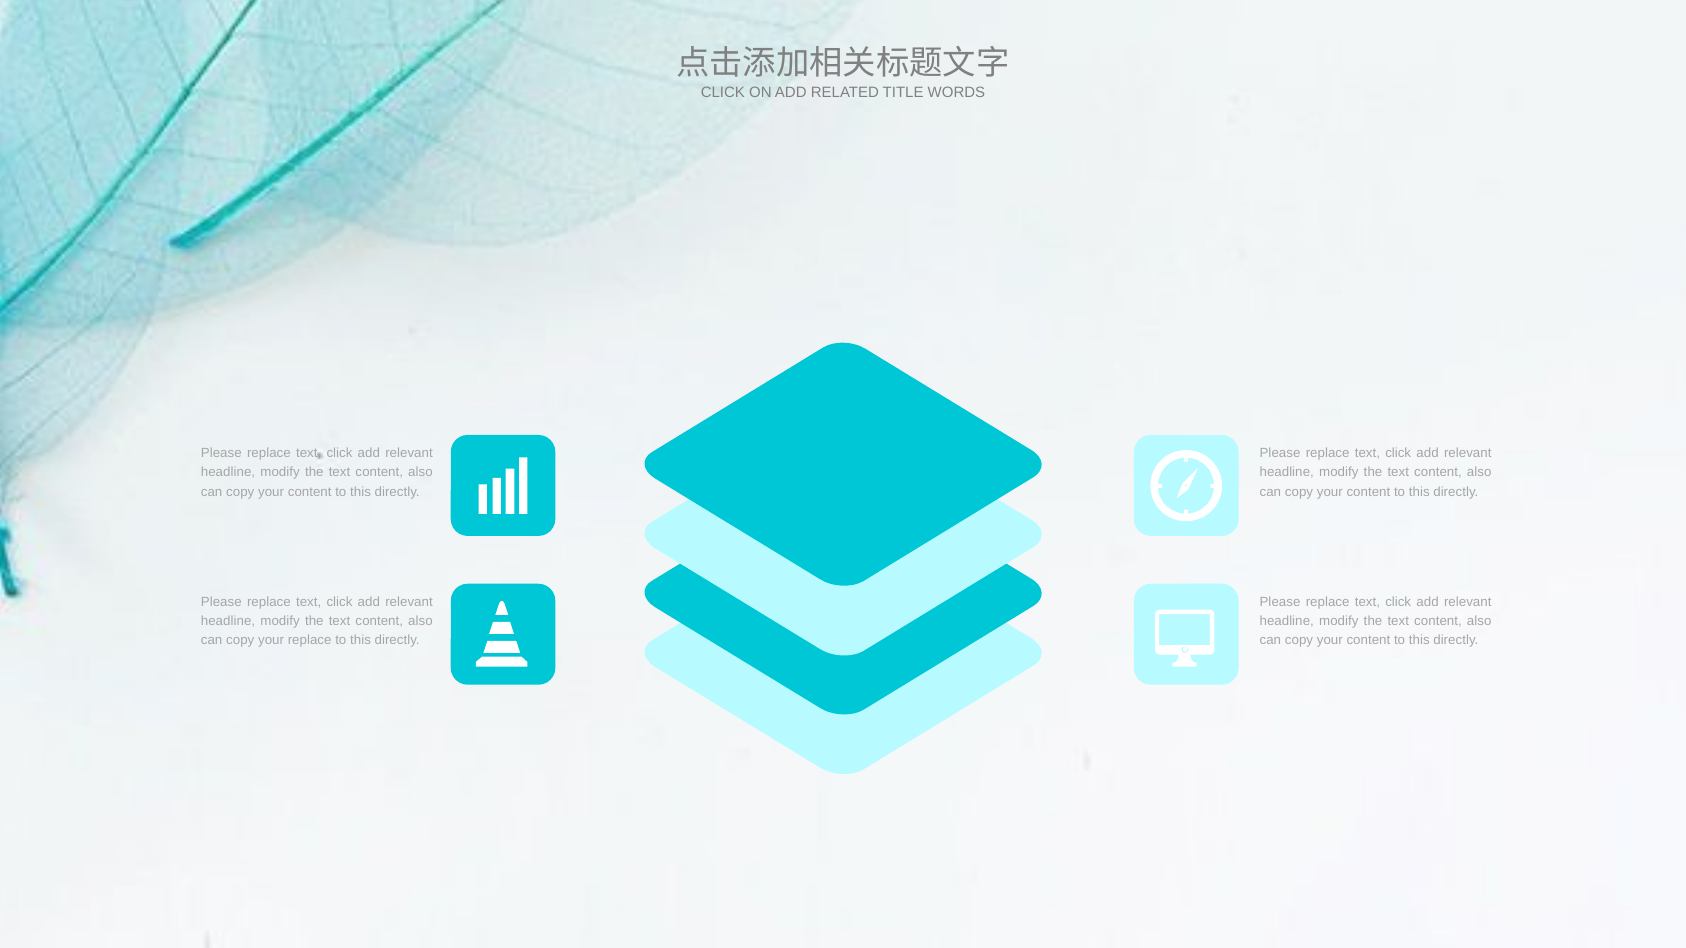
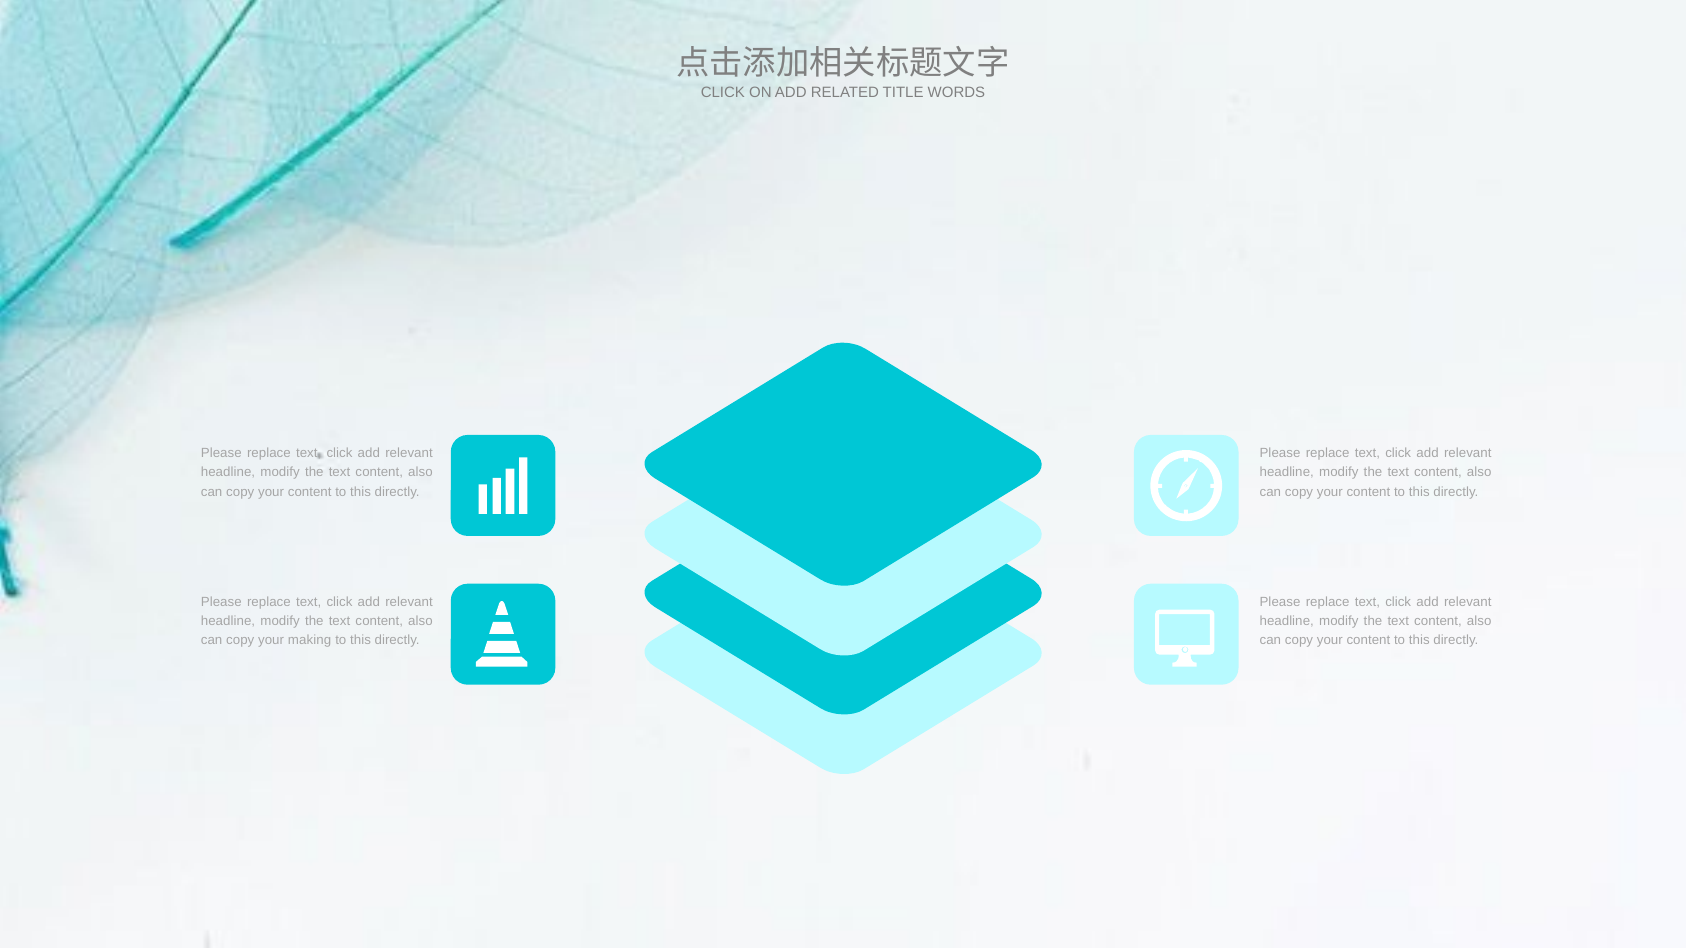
your replace: replace -> making
